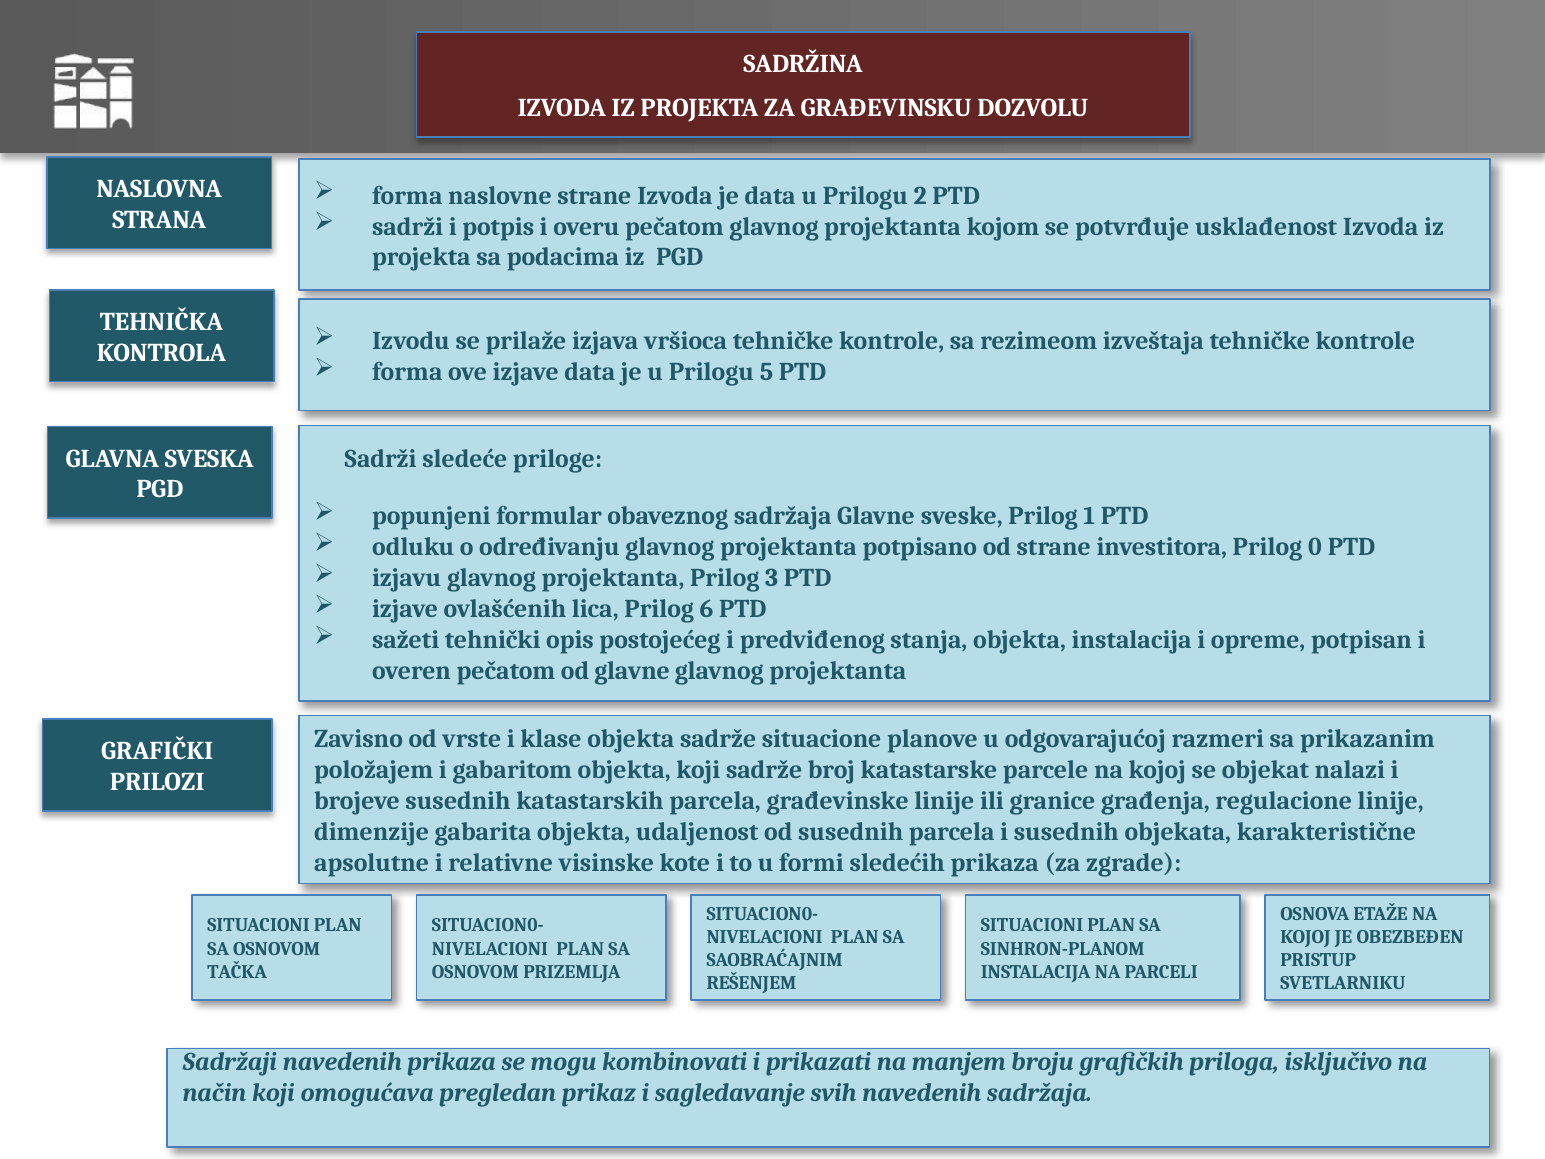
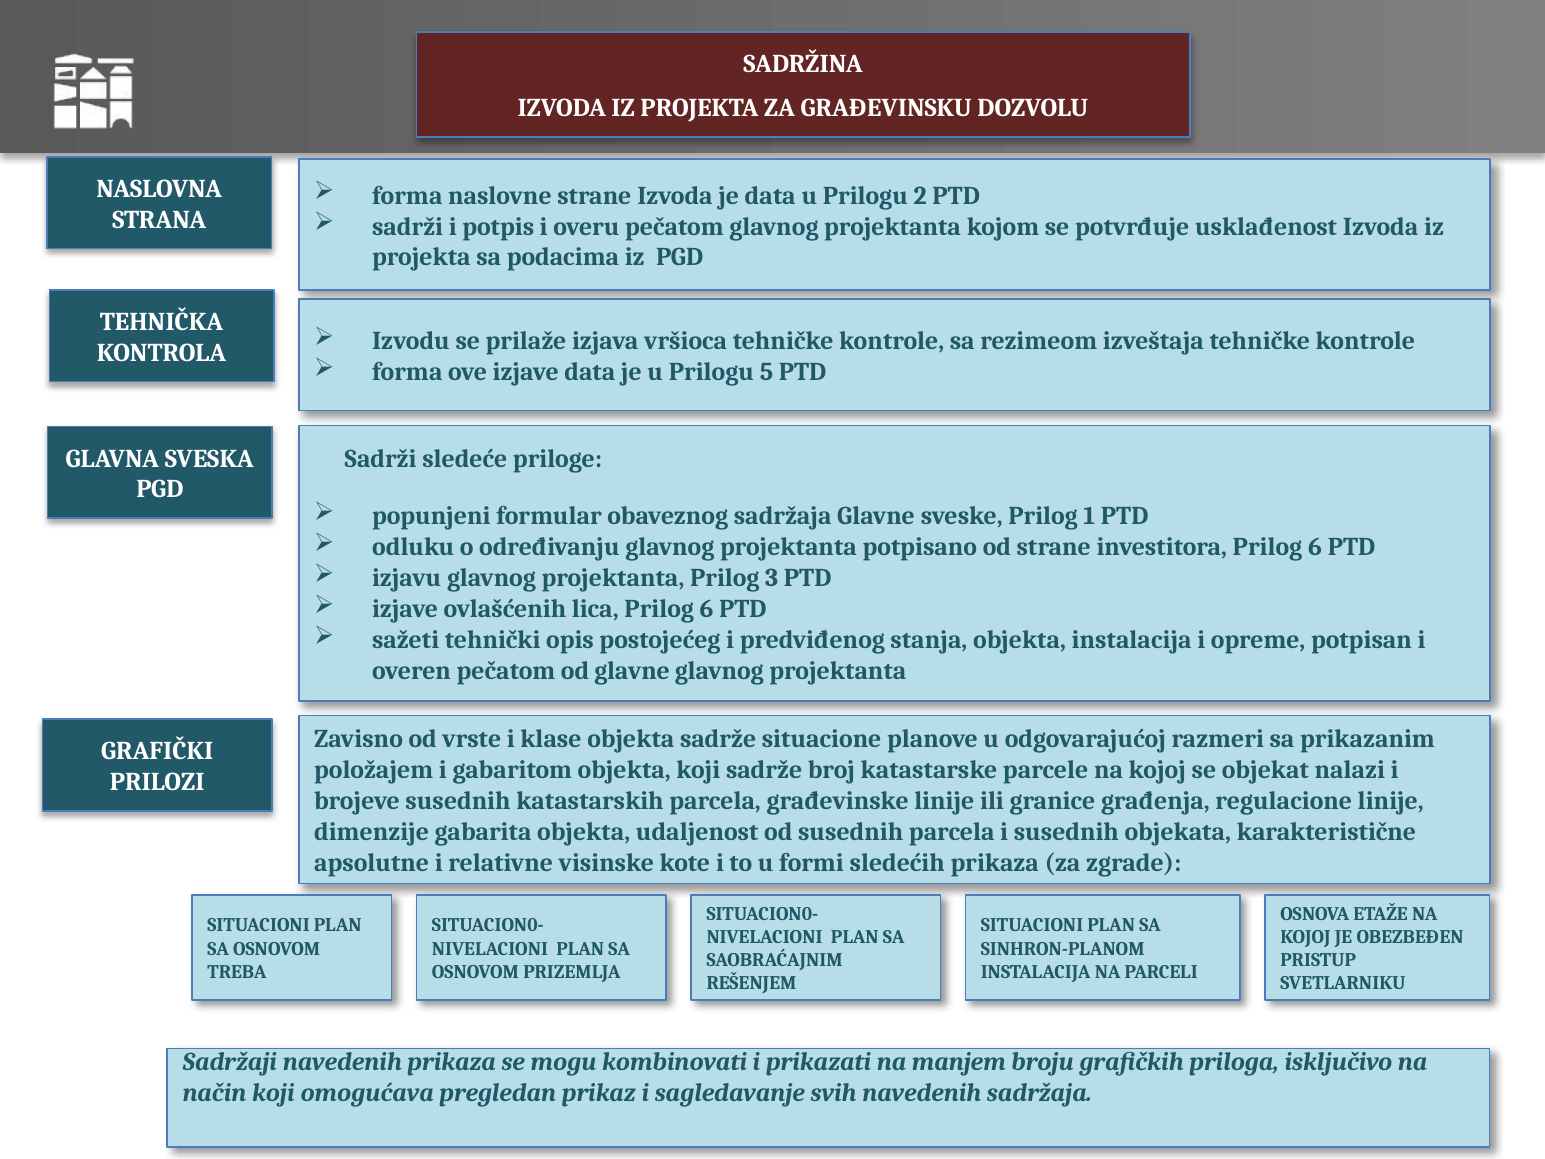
investitora Prilog 0: 0 -> 6
TAČKA: TAČKA -> TREBA
